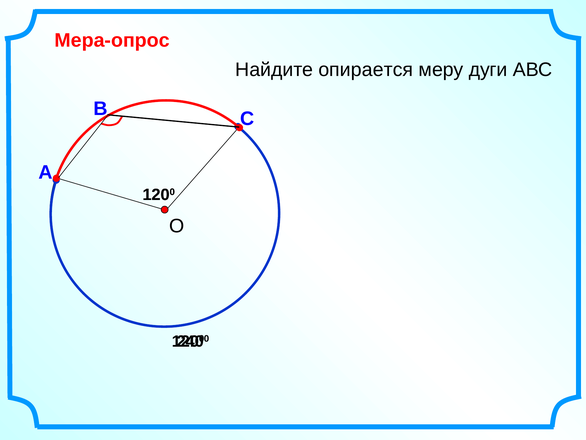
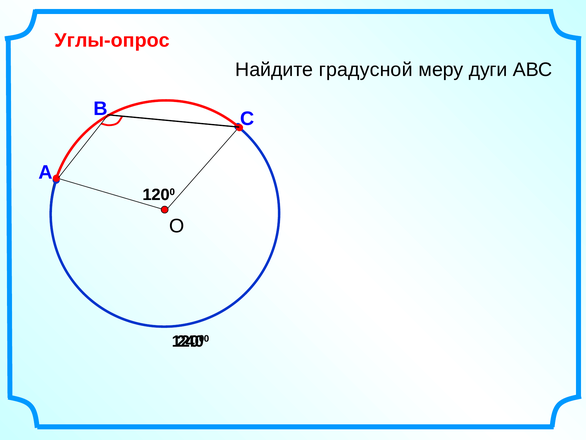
Мера-опрос: Мера-опрос -> Углы-опрос
опирается: опирается -> градусной
